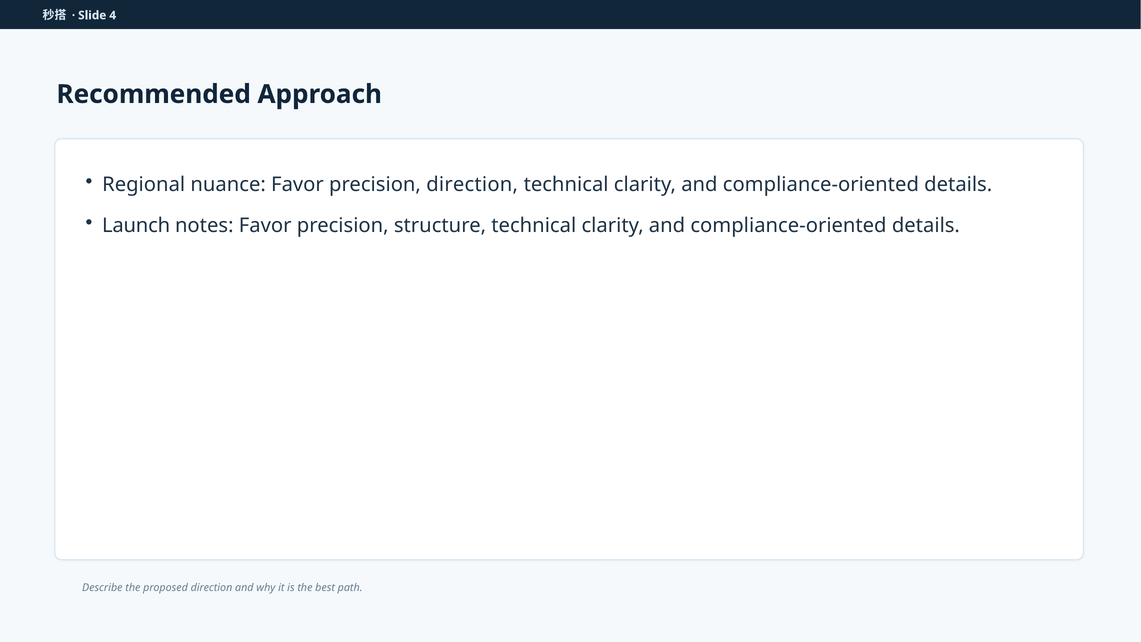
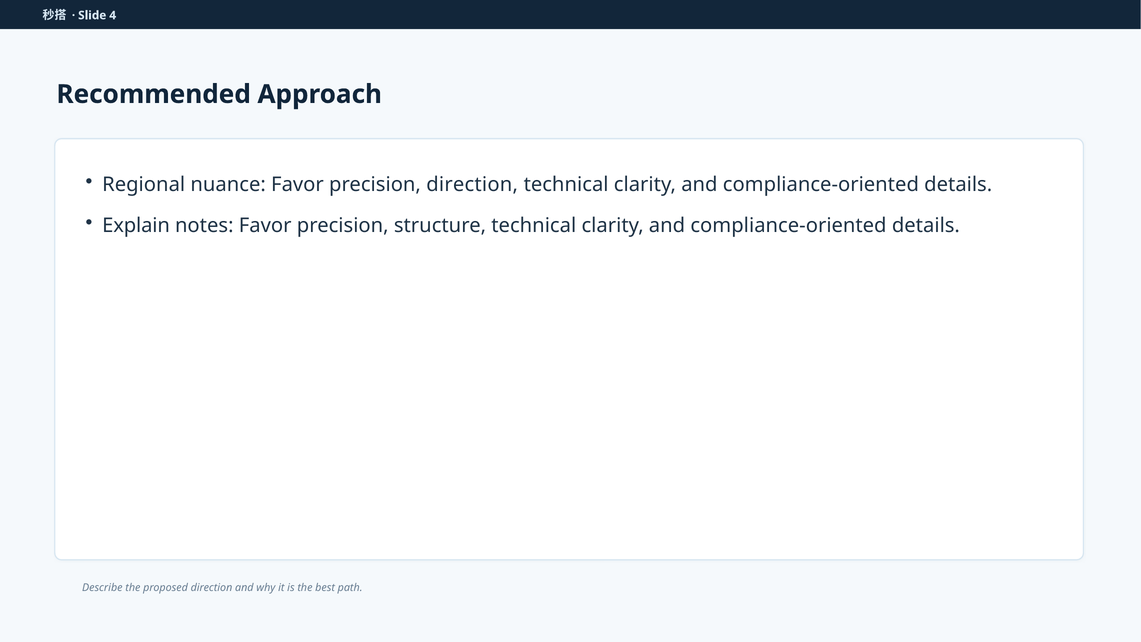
Launch: Launch -> Explain
